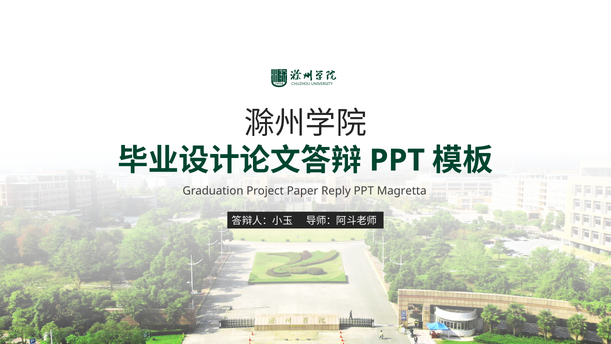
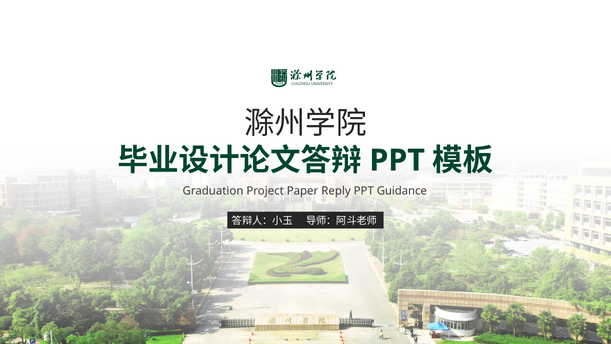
Magretta: Magretta -> Guidance
